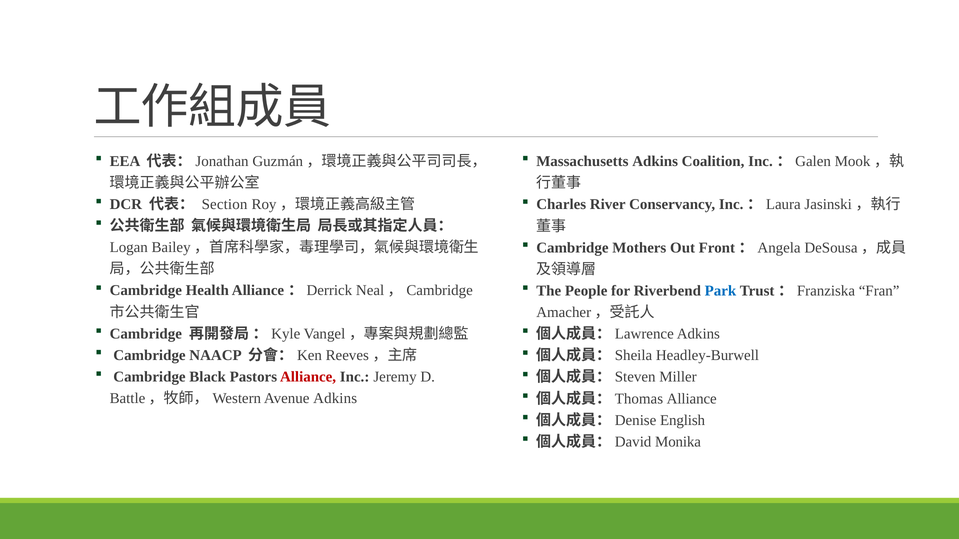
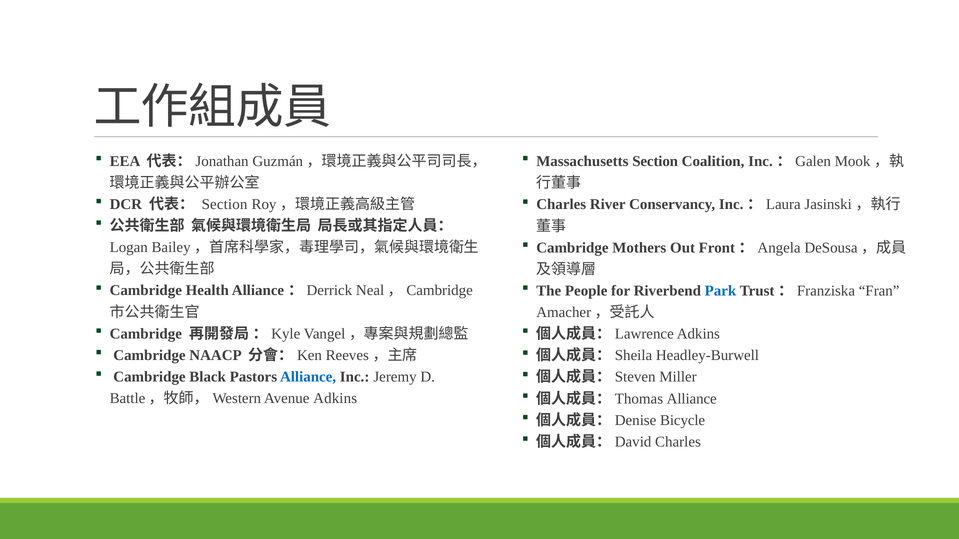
Massachusetts Adkins: Adkins -> Section
Alliance at (308, 377) colour: red -> blue
English: English -> Bicycle
Monika at (678, 442): Monika -> Charles
